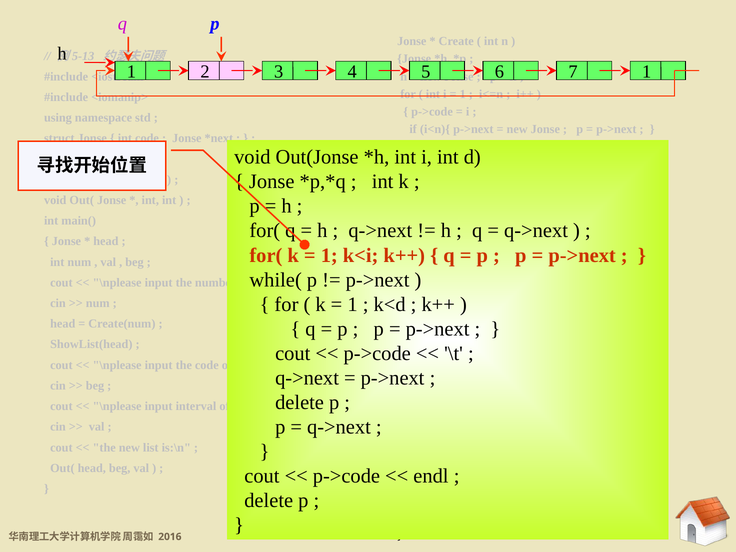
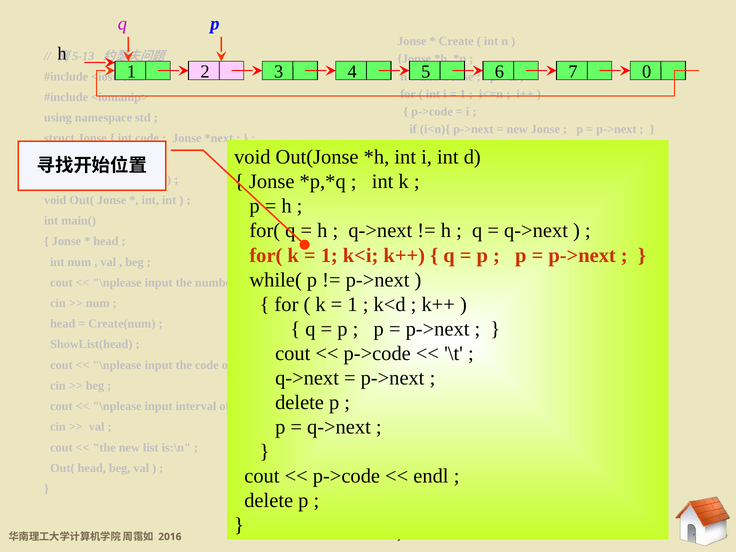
7 1: 1 -> 0
